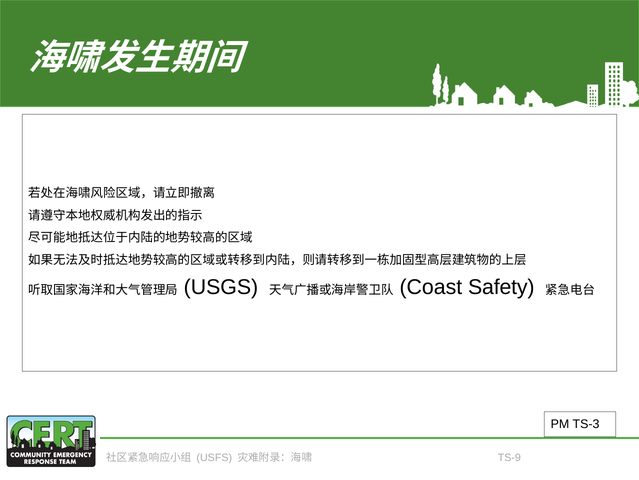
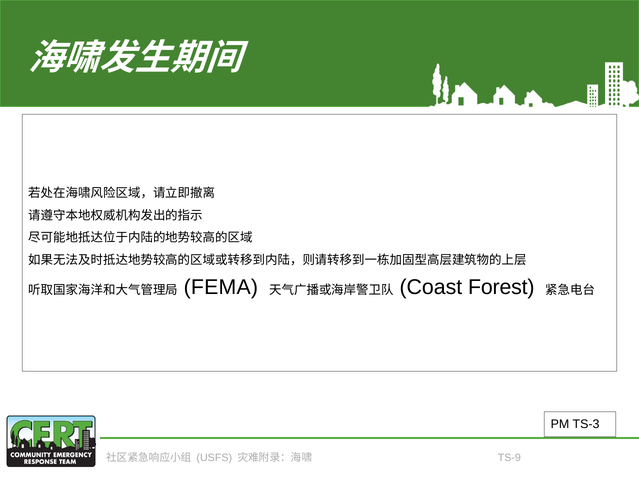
USGS: USGS -> FEMA
Safety: Safety -> Forest
